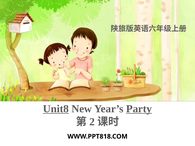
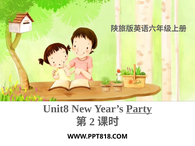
Unit8 underline: present -> none
